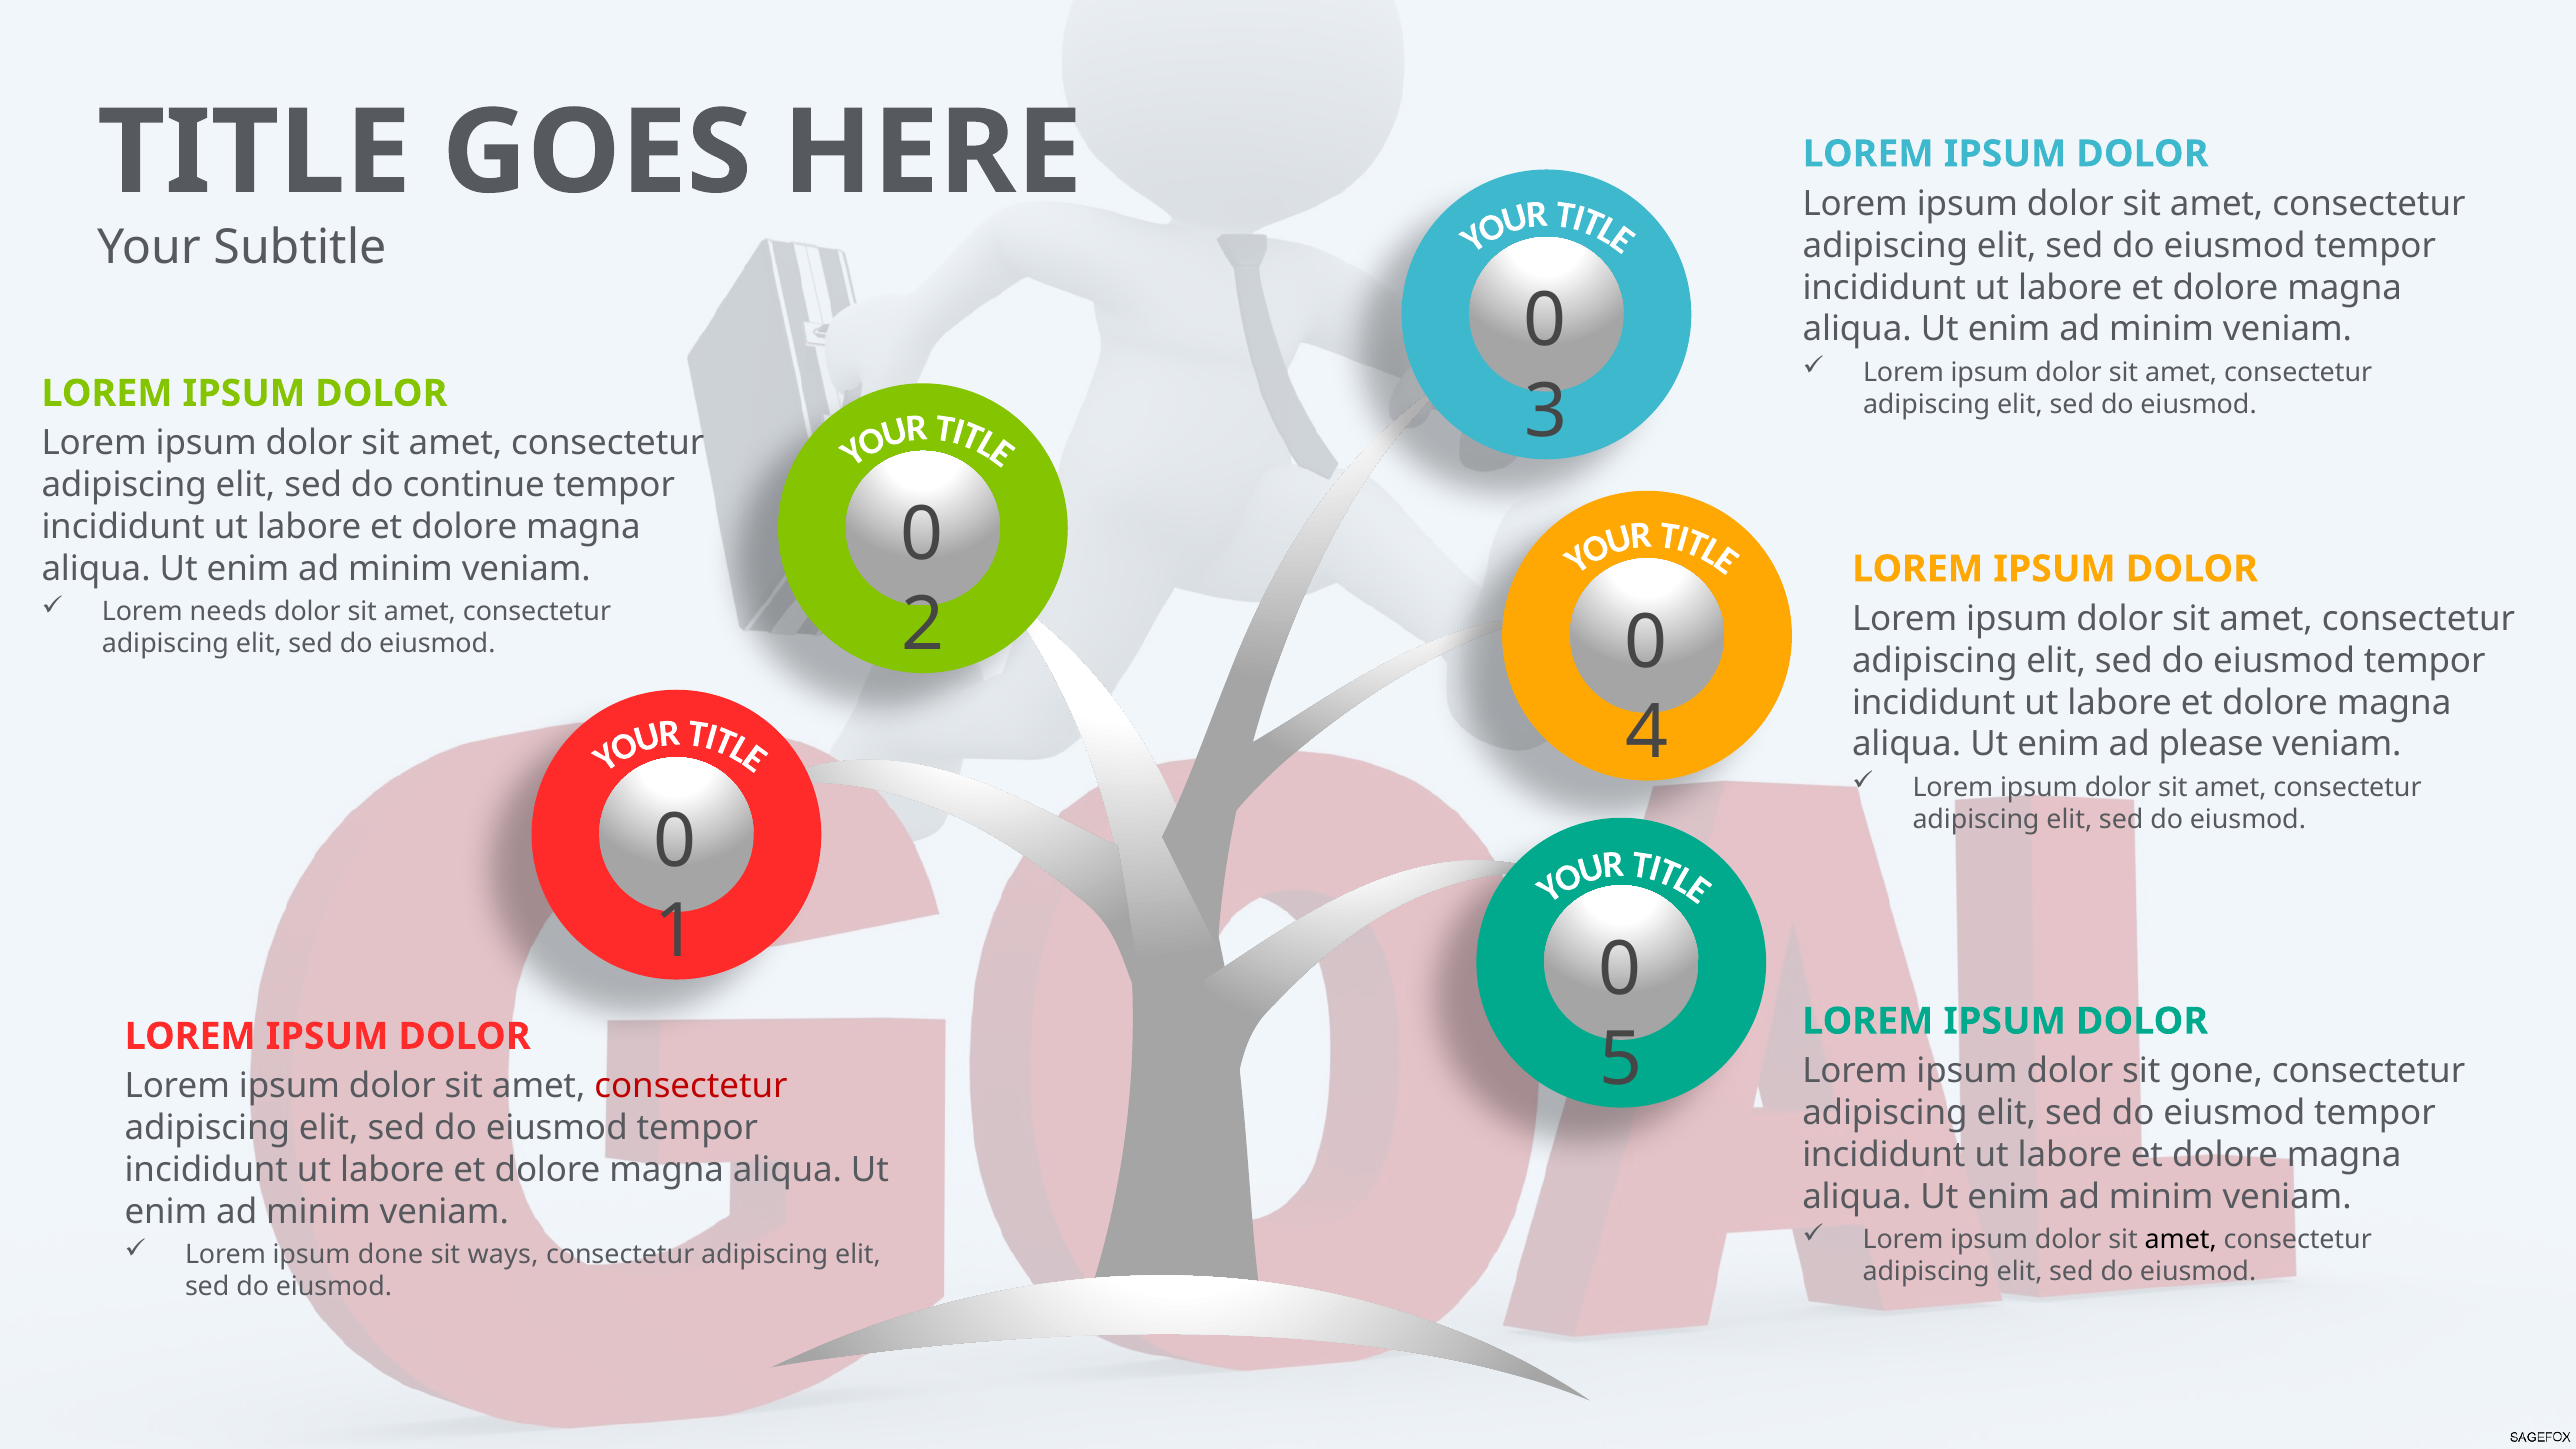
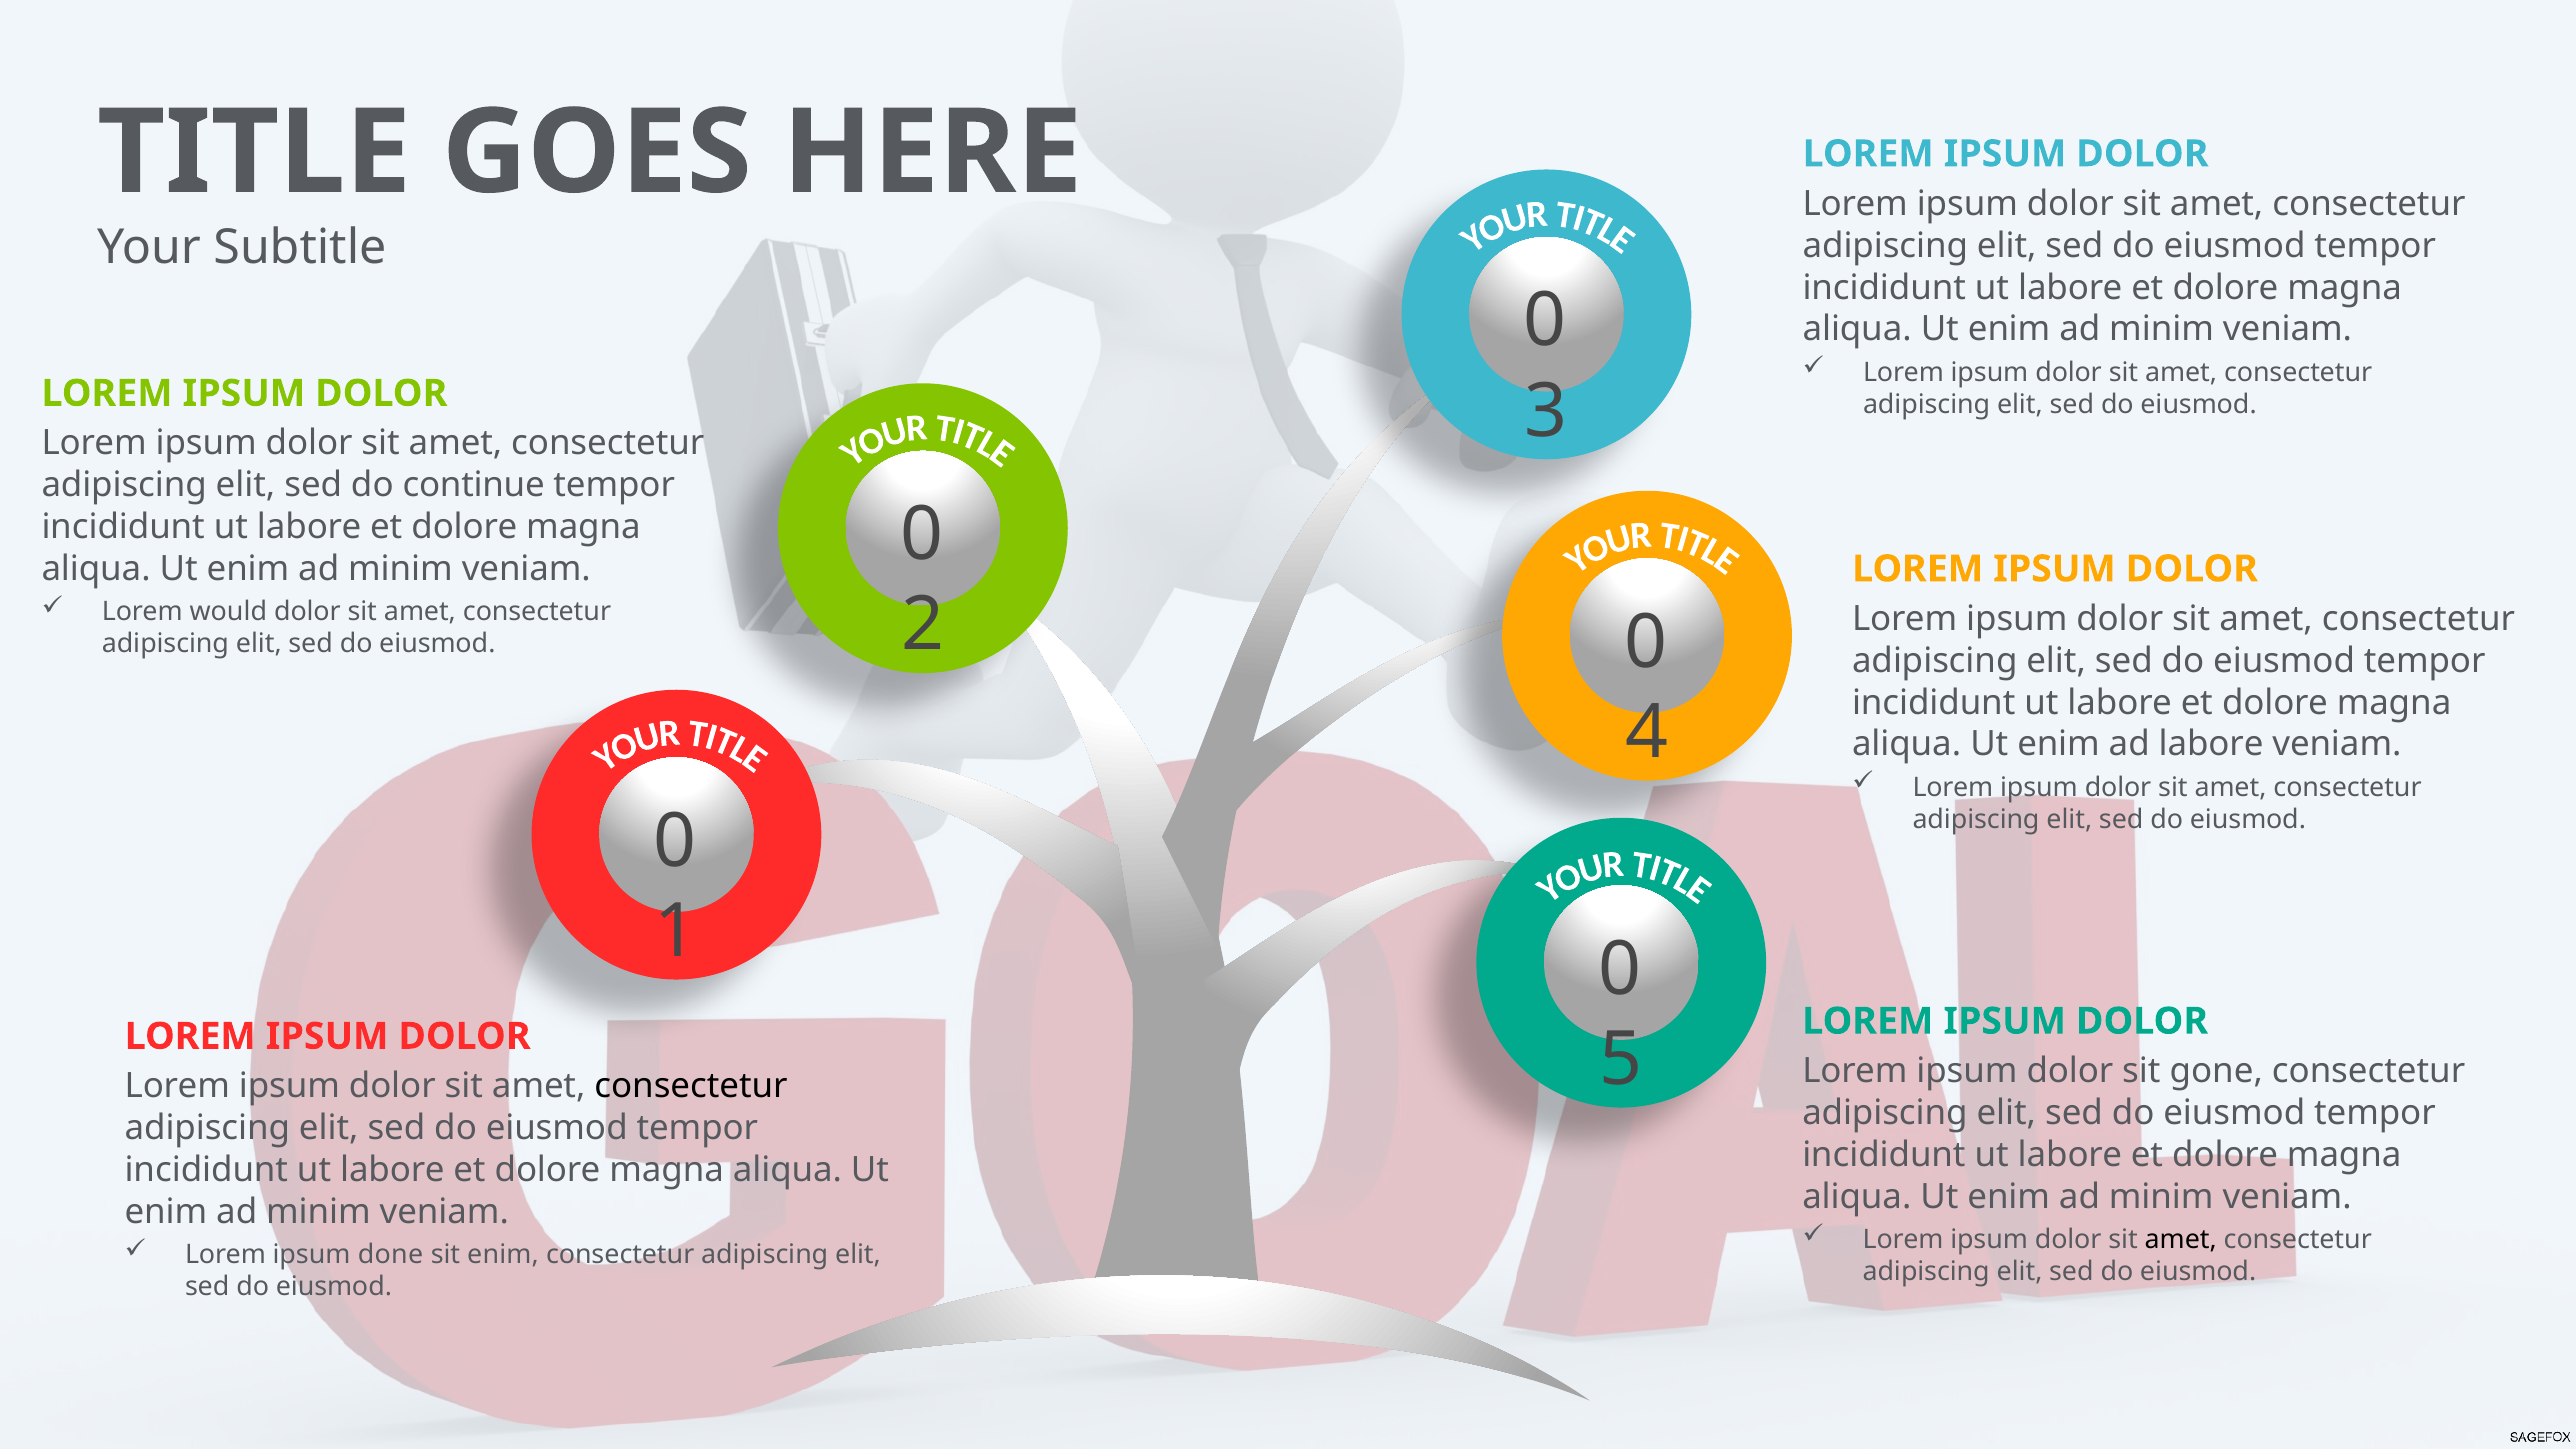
needs: needs -> would
ad please: please -> labore
consectetur at (691, 1086) colour: red -> black
sit ways: ways -> enim
